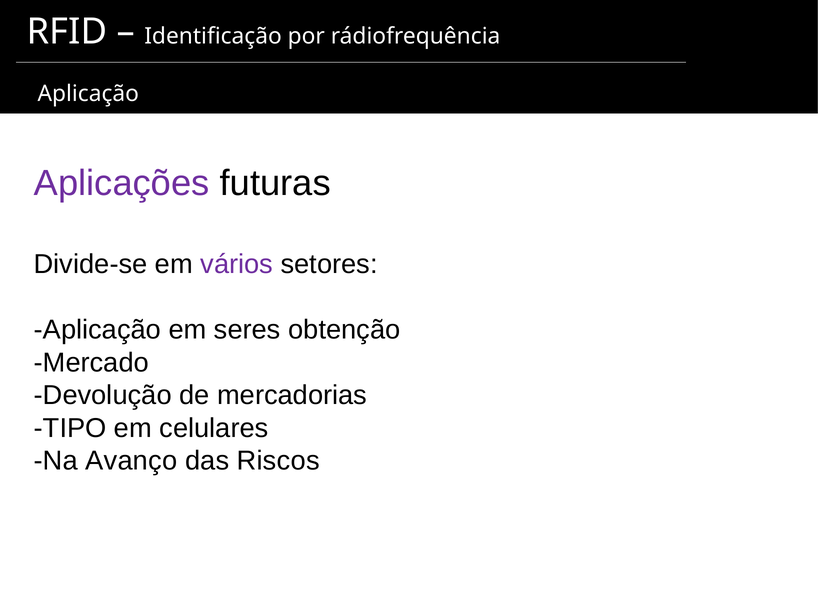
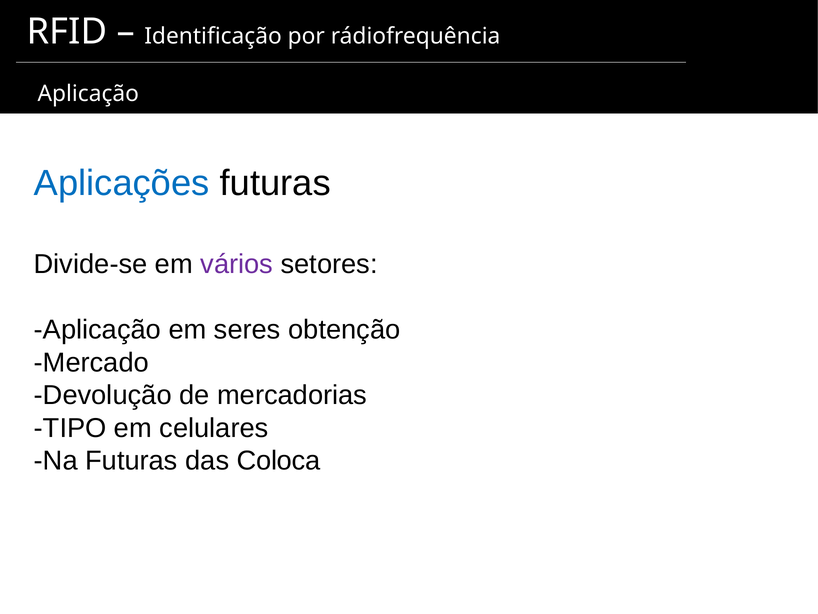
Aplicações colour: purple -> blue
Na Avanço: Avanço -> Futuras
Riscos: Riscos -> Coloca
